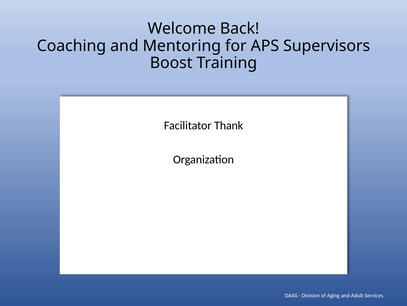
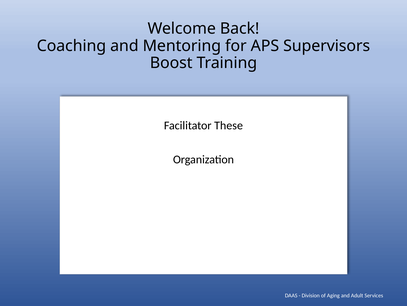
Thank: Thank -> These
